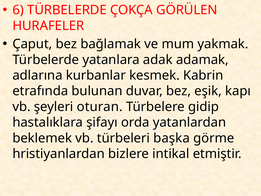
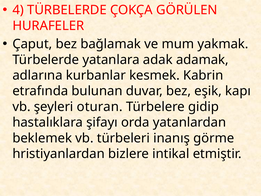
6: 6 -> 4
başka: başka -> inanış
